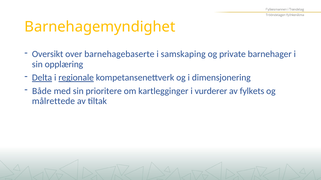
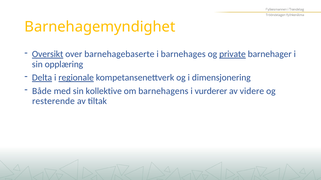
Oversikt underline: none -> present
samskaping: samskaping -> barnehages
private underline: none -> present
prioritere: prioritere -> kollektive
kartlegginger: kartlegginger -> barnehagens
fylkets: fylkets -> videre
målrettede: målrettede -> resterende
